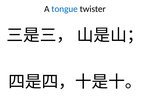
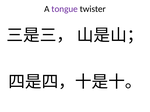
tongue colour: blue -> purple
